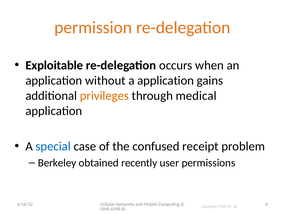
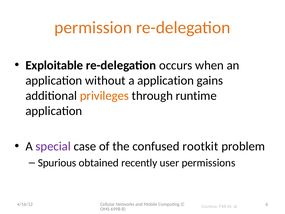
medical: medical -> runtime
special colour: blue -> purple
receipt: receipt -> rootkit
Berkeley: Berkeley -> Spurious
